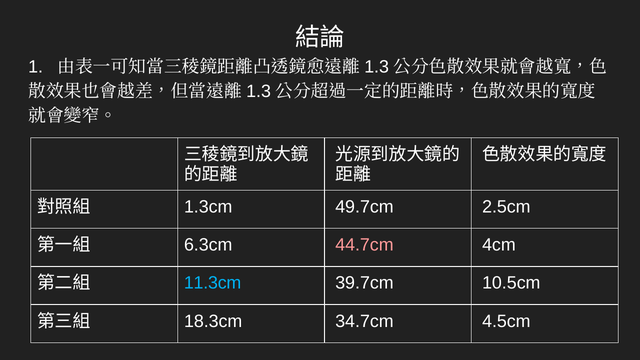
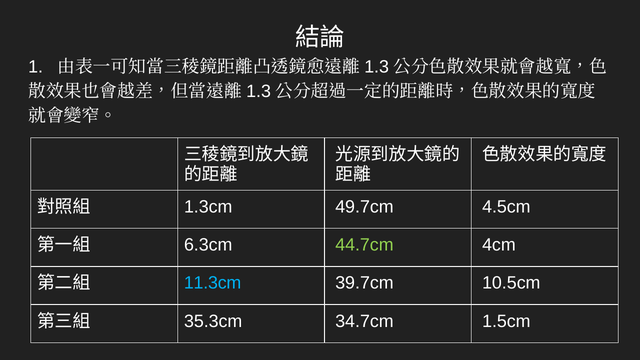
2.5cm: 2.5cm -> 4.5cm
44.7cm colour: pink -> light green
18.3cm: 18.3cm -> 35.3cm
4.5cm: 4.5cm -> 1.5cm
